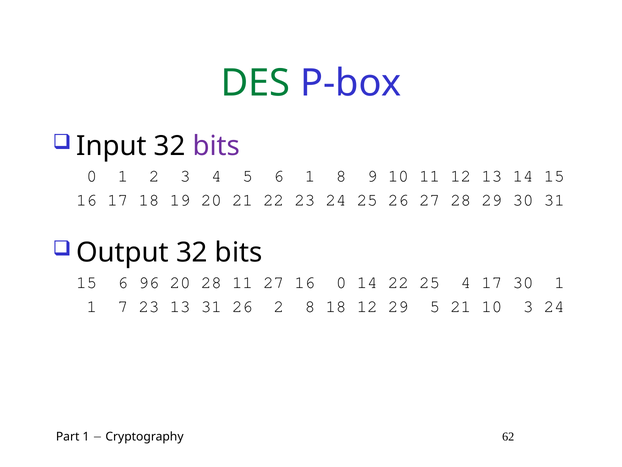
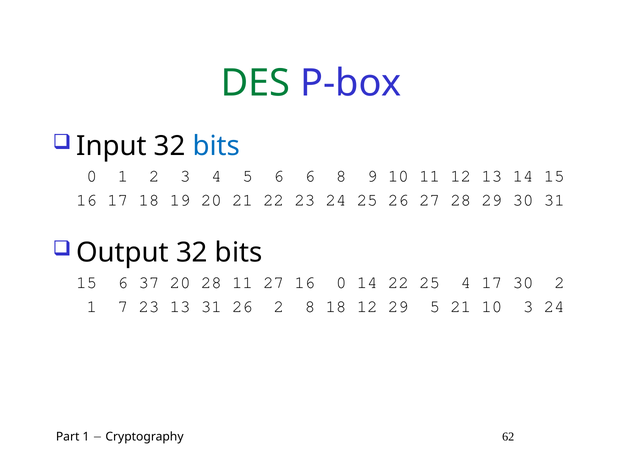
bits at (216, 146) colour: purple -> blue
6 1: 1 -> 6
96: 96 -> 37
30 1: 1 -> 2
